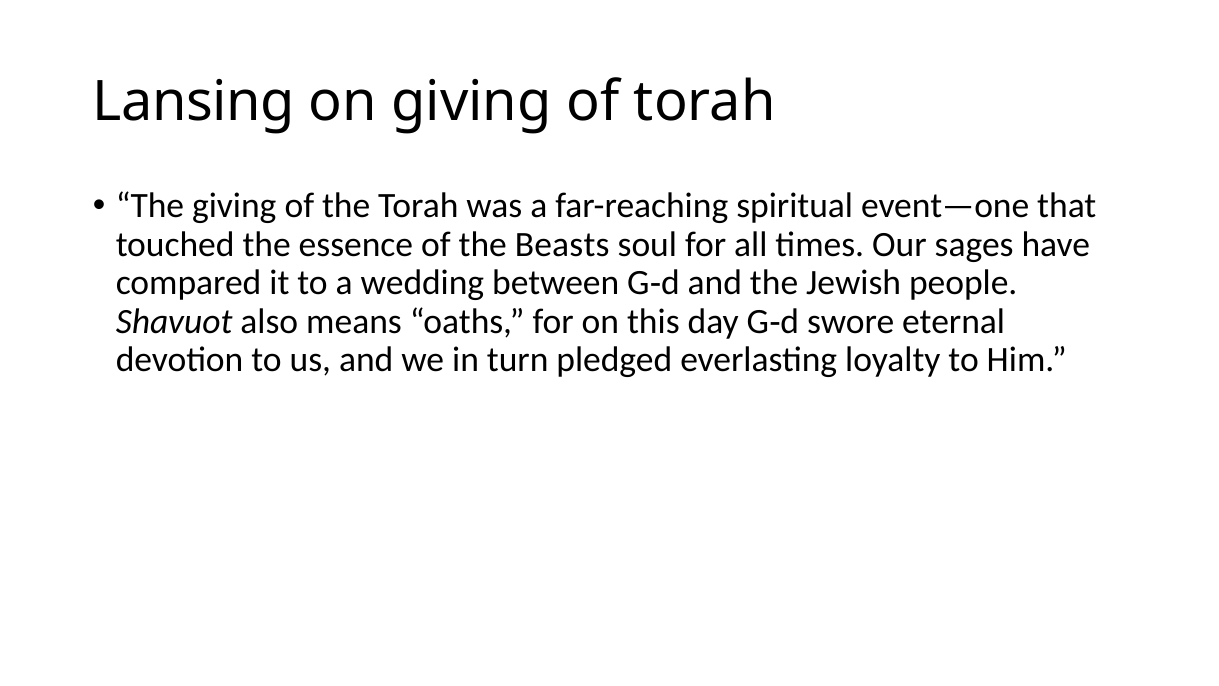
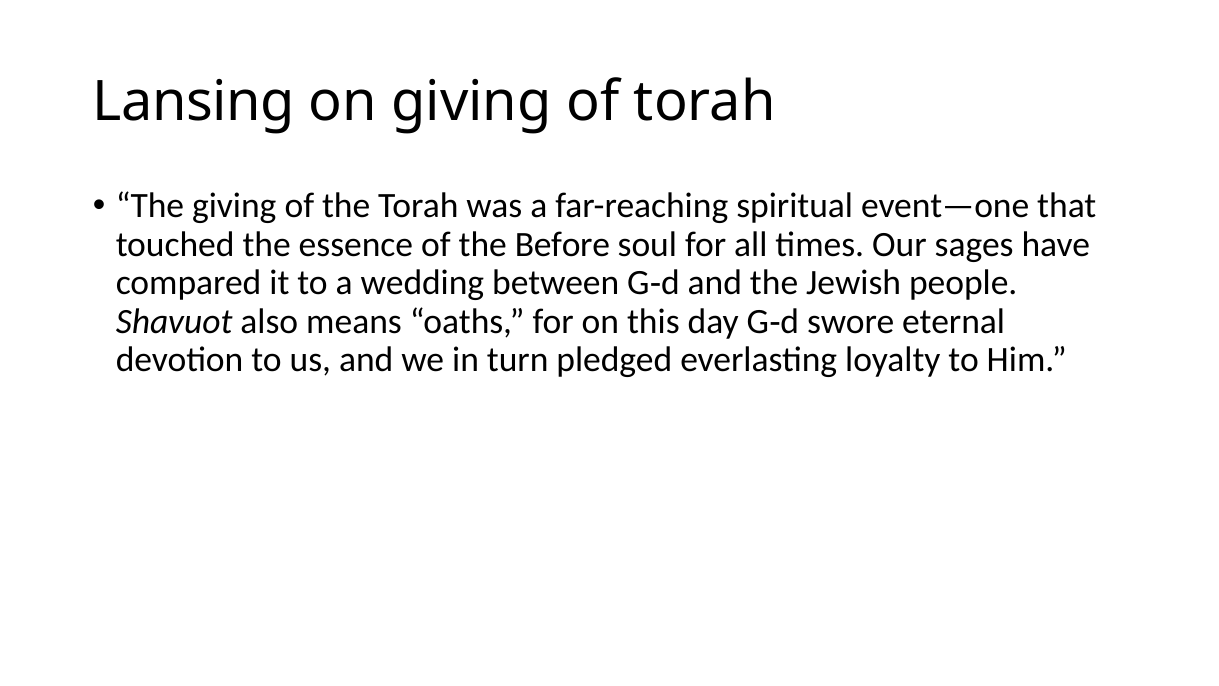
Beasts: Beasts -> Before
